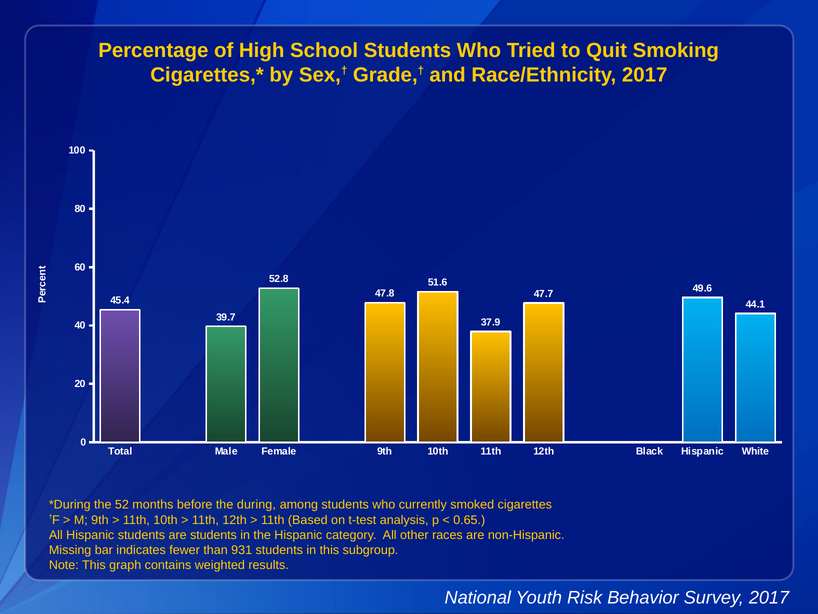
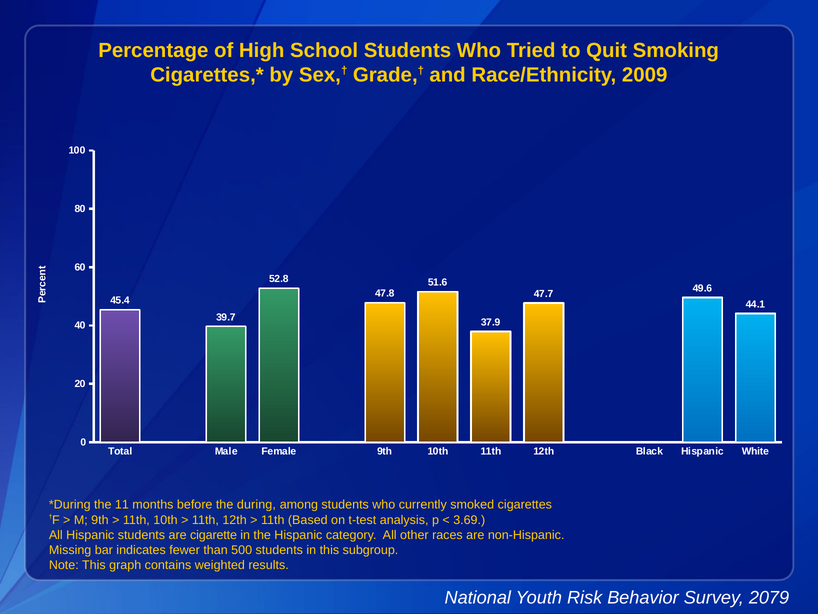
Race/Ethnicity 2017: 2017 -> 2009
52: 52 -> 11
0.65: 0.65 -> 3.69
are students: students -> cigarette
931: 931 -> 500
Survey 2017: 2017 -> 2079
